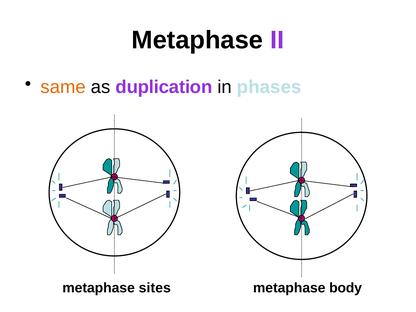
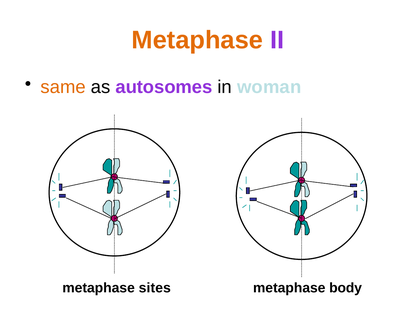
Metaphase at (197, 40) colour: black -> orange
duplication: duplication -> autosomes
phases: phases -> woman
